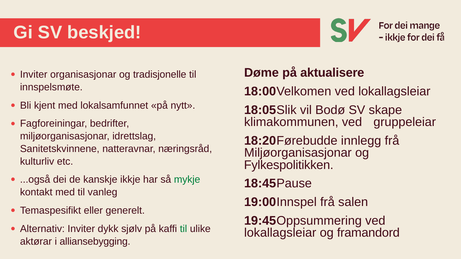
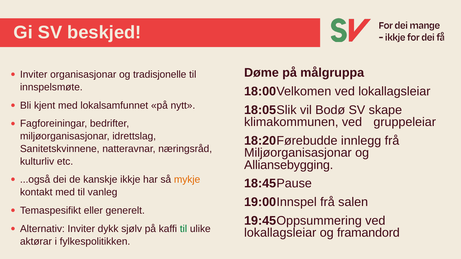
aktualisere: aktualisere -> målgruppa
Fylkespolitikken: Fylkespolitikken -> Alliansebygging
mykje colour: green -> orange
alliansebygging: alliansebygging -> fylkespolitikken
